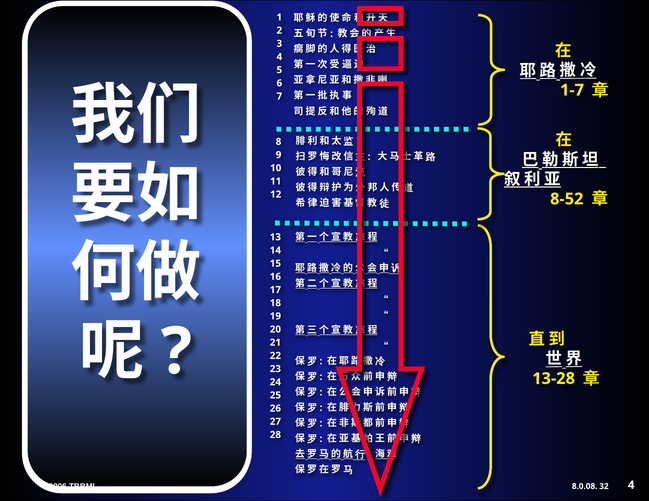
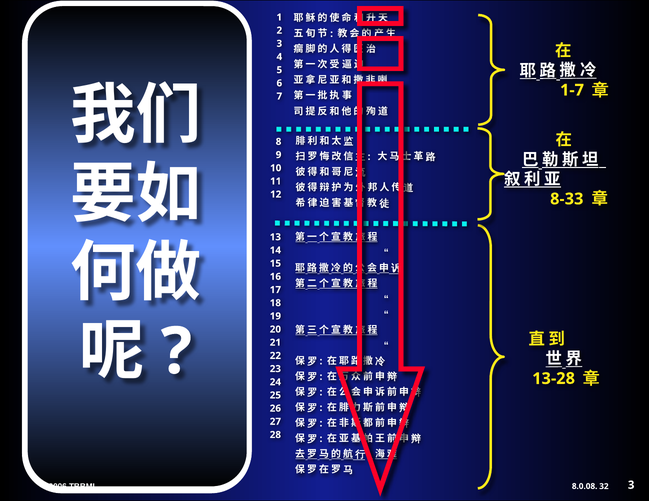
8-52: 8-52 -> 8-33
32 4: 4 -> 3
